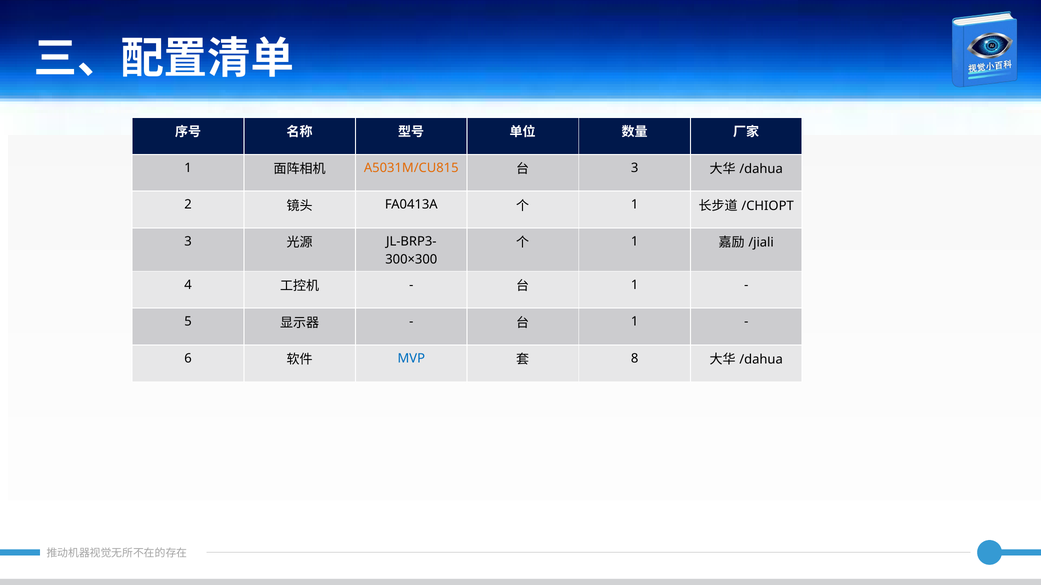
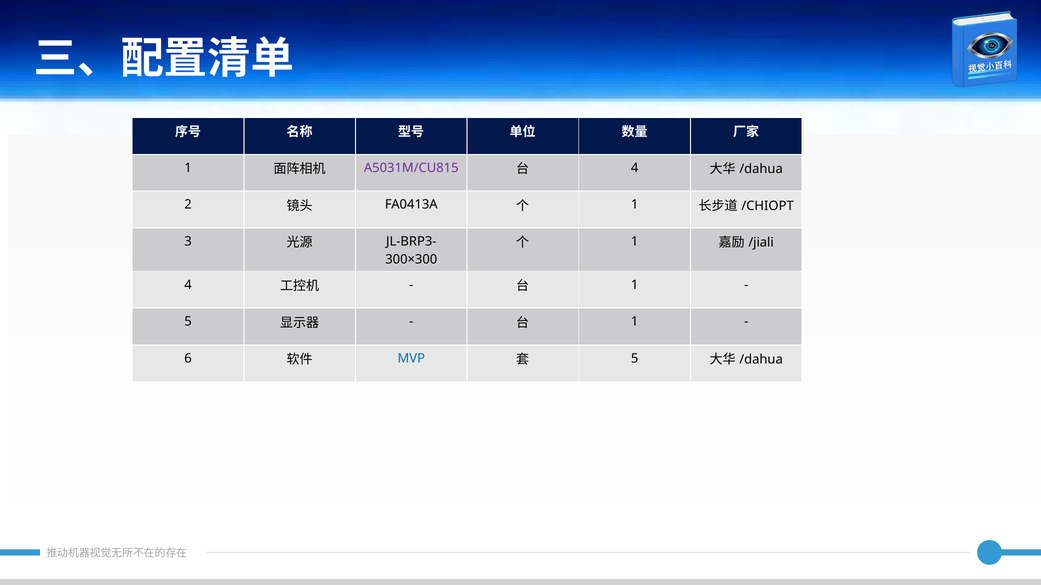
A5031M/CU815 colour: orange -> purple
3 at (635, 168): 3 -> 4
8 at (635, 359): 8 -> 5
